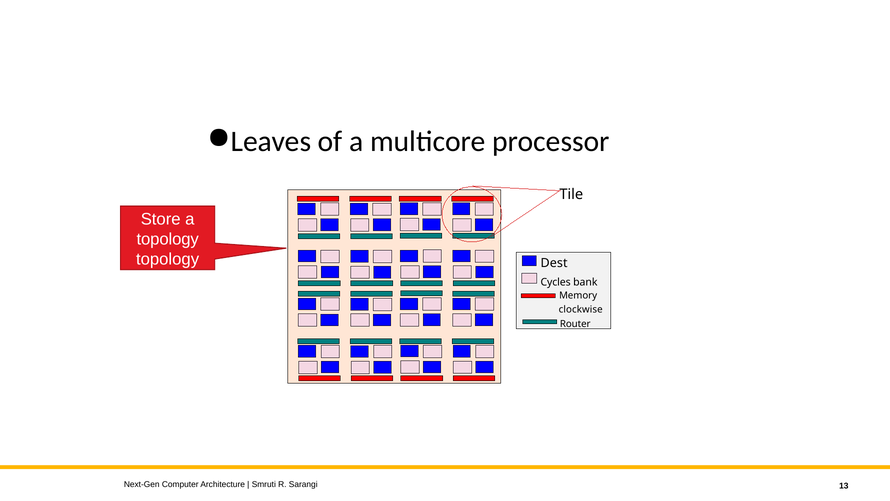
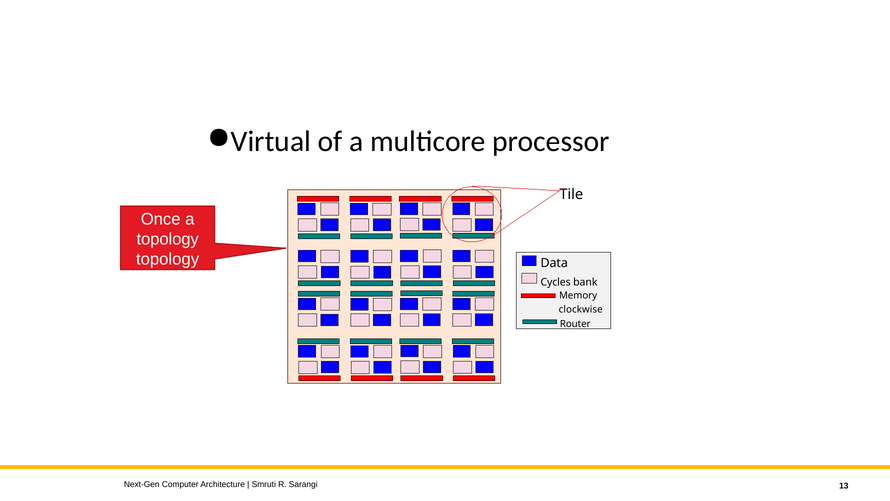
Leaves: Leaves -> Virtual
Store: Store -> Once
Dest: Dest -> Data
